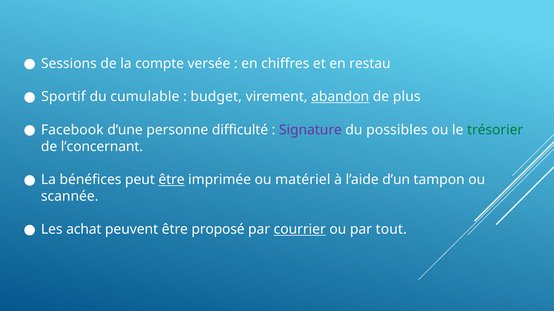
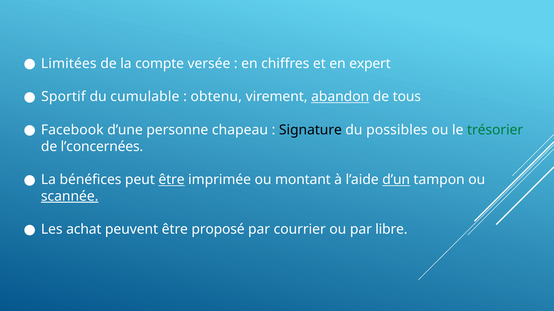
Sessions: Sessions -> Limitées
restau: restau -> expert
budget: budget -> obtenu
plus: plus -> tous
difficulté: difficulté -> chapeau
Signature colour: purple -> black
l’concernant: l’concernant -> l’concernées
matériel: matériel -> montant
d’un underline: none -> present
scannée underline: none -> present
courrier underline: present -> none
tout: tout -> libre
